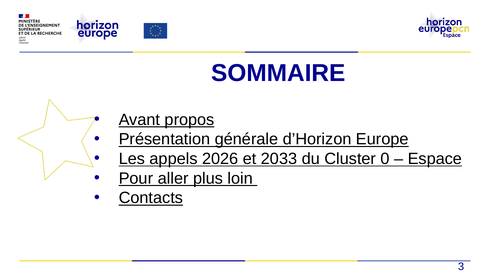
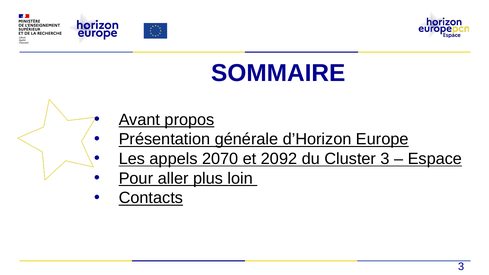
2026: 2026 -> 2070
2033: 2033 -> 2092
Cluster 0: 0 -> 3
